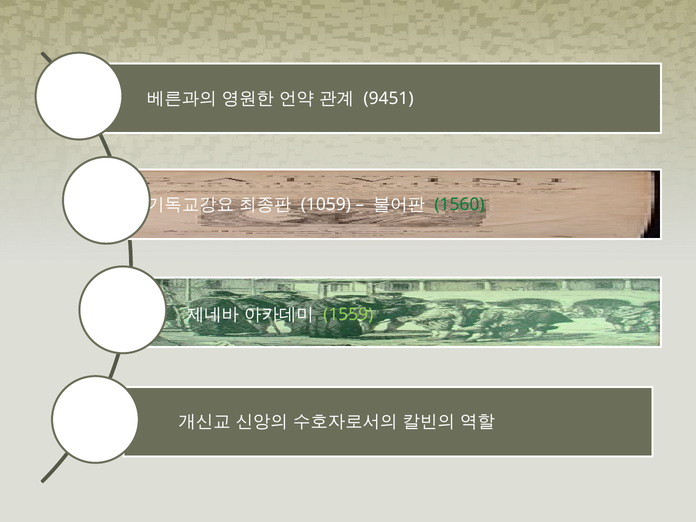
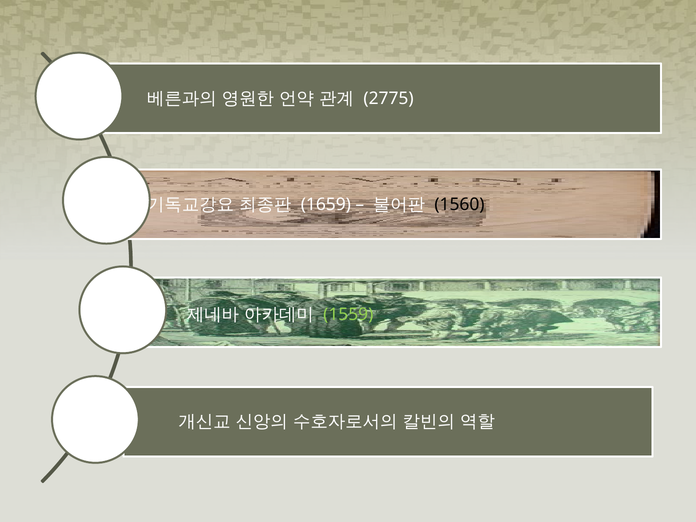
9451: 9451 -> 2775
1059: 1059 -> 1659
1560 colour: green -> black
